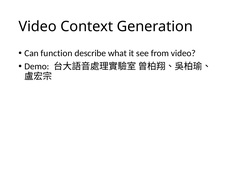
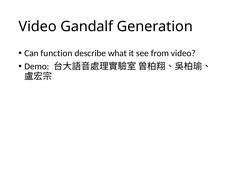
Context: Context -> Gandalf
